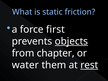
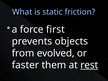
objects underline: present -> none
chapter: chapter -> evolved
water: water -> faster
